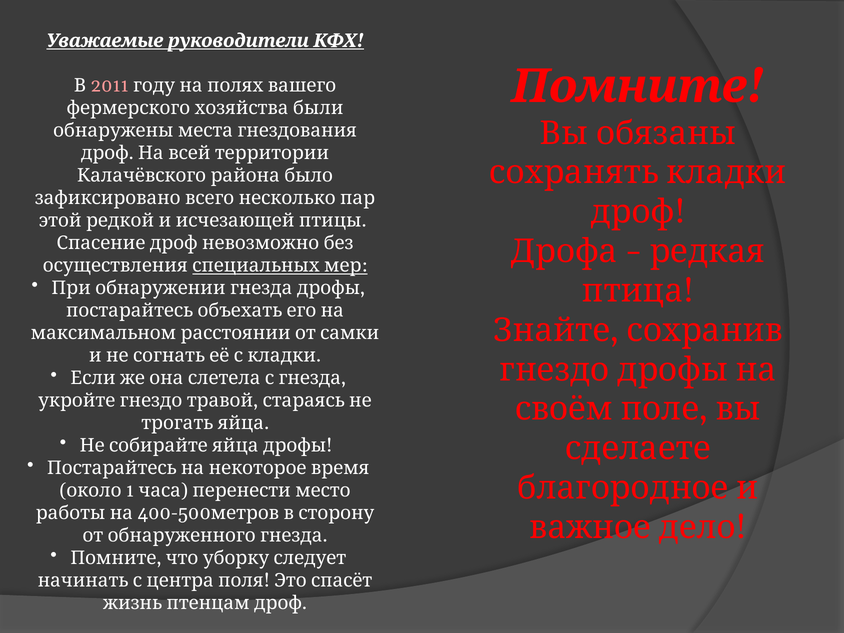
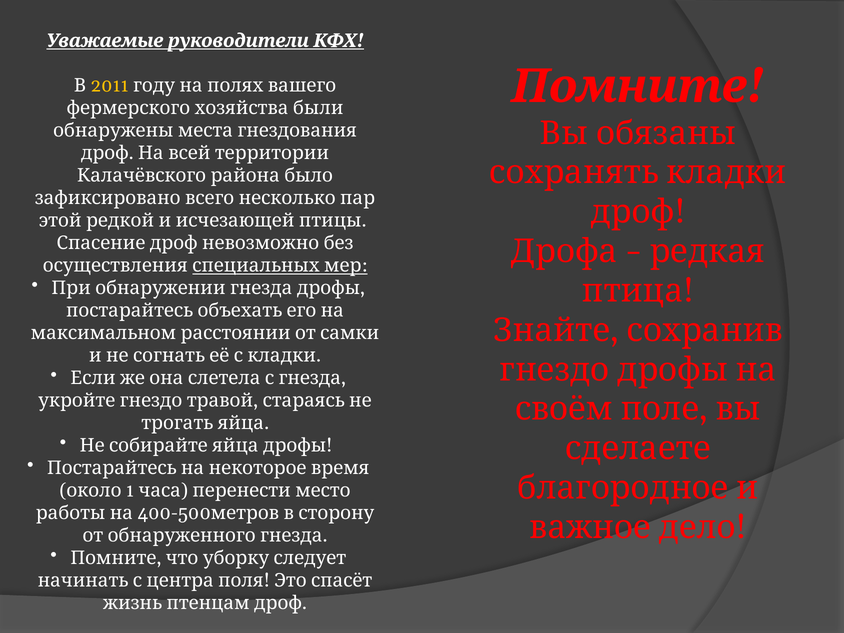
2011 colour: pink -> yellow
